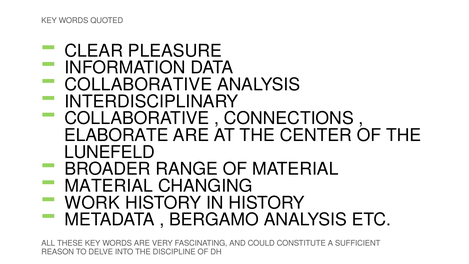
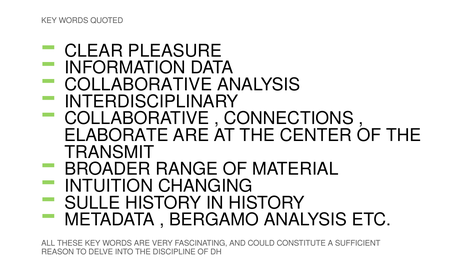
LUNEFELD: LUNEFELD -> TRANSMIT
MATERIAL at (109, 186): MATERIAL -> INTUITION
WORK: WORK -> SULLE
